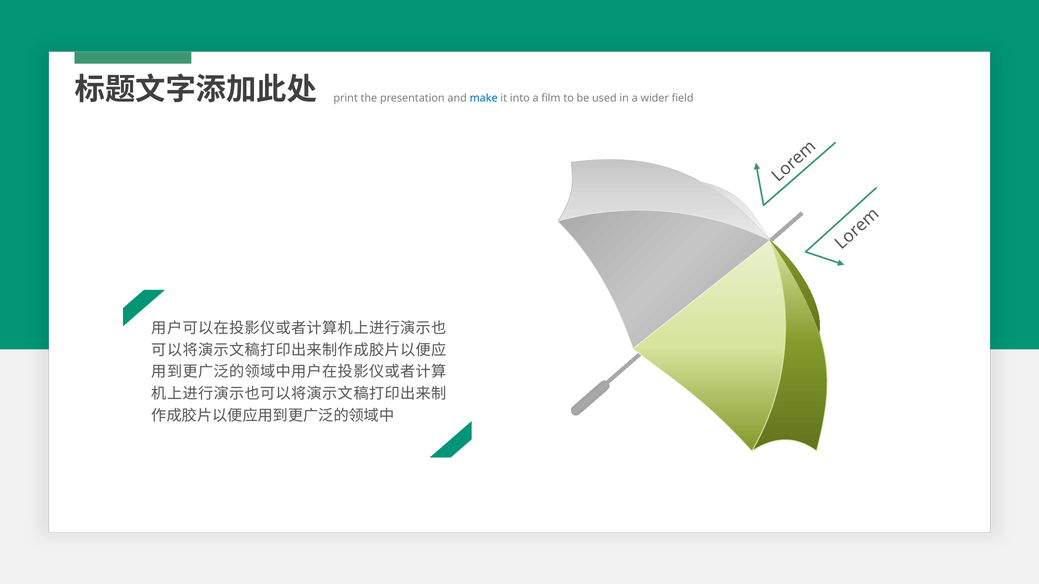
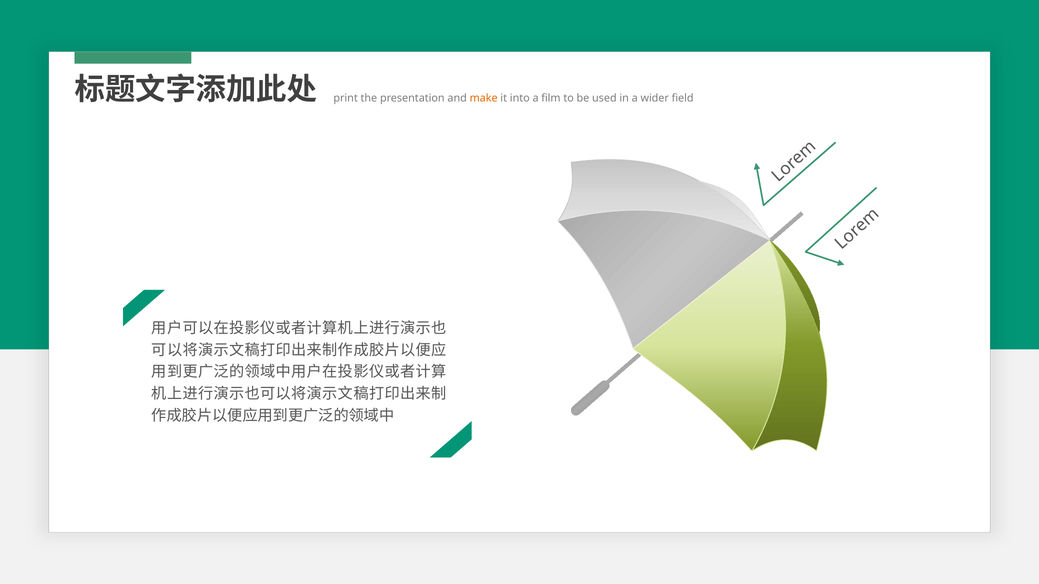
make colour: blue -> orange
